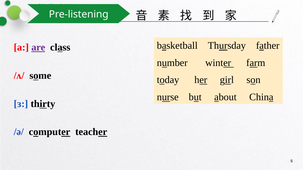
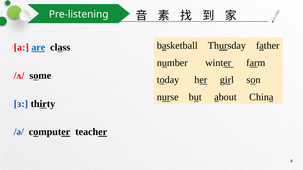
are colour: purple -> blue
